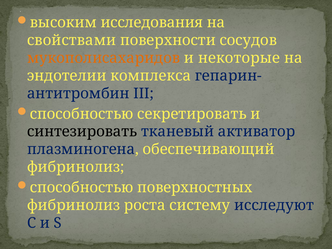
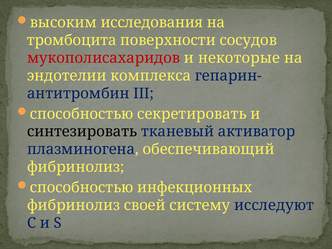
свойствами: свойствами -> тромбоцита
мукополисахаридов colour: orange -> red
поверхностных: поверхностных -> инфекционных
роста: роста -> своей
